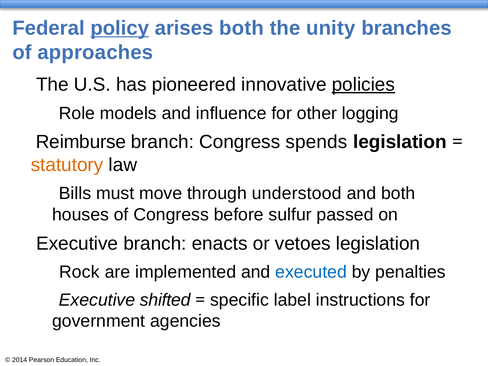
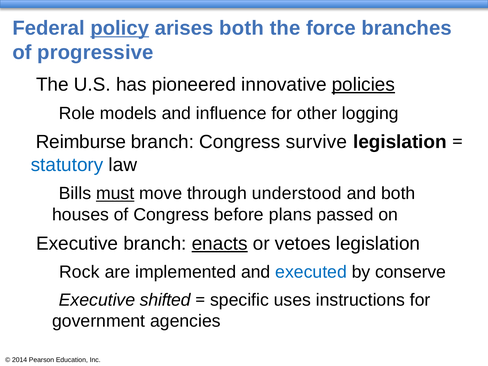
unity: unity -> force
approaches: approaches -> progressive
spends: spends -> survive
statutory colour: orange -> blue
must underline: none -> present
sulfur: sulfur -> plans
enacts underline: none -> present
penalties: penalties -> conserve
label: label -> uses
